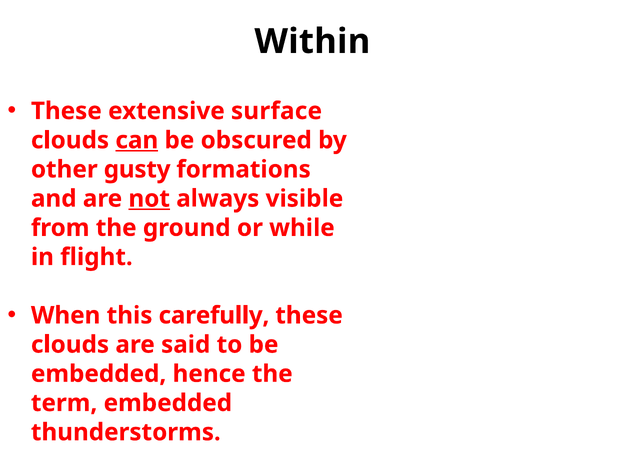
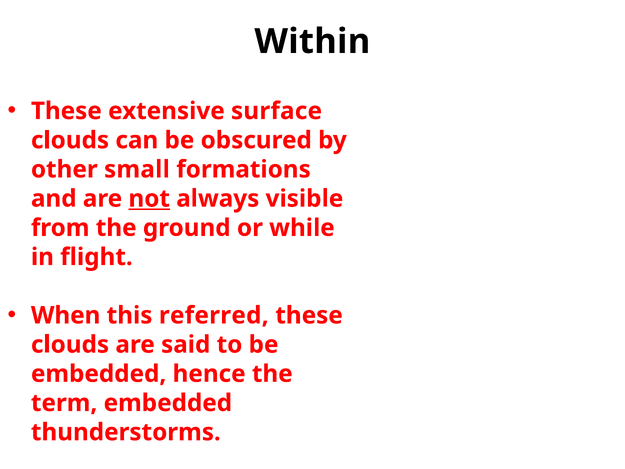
can underline: present -> none
gusty: gusty -> small
carefully: carefully -> referred
